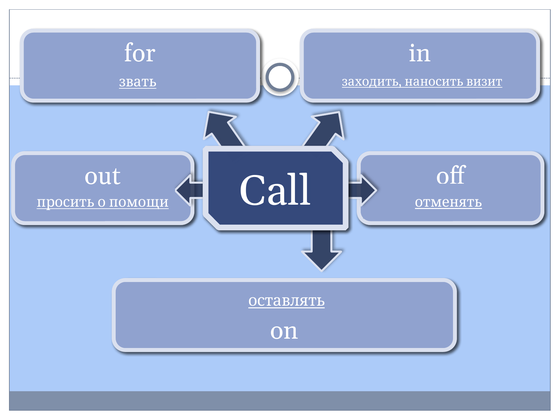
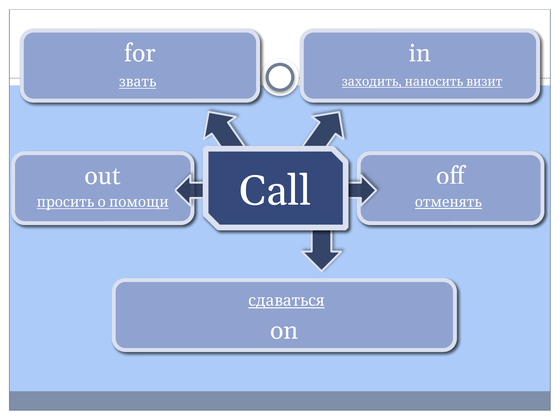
оставлять: оставлять -> сдаваться
